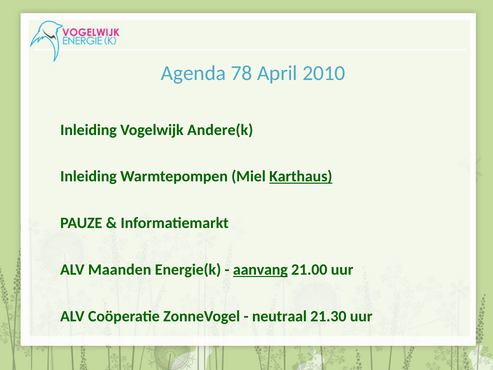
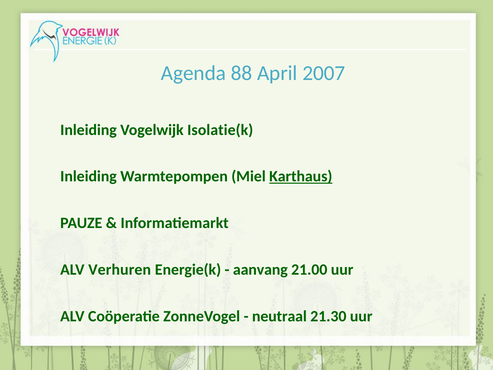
78: 78 -> 88
2010: 2010 -> 2007
Andere(k: Andere(k -> Isolatie(k
Maanden: Maanden -> Verhuren
aanvang underline: present -> none
